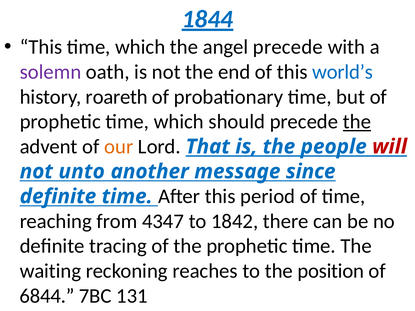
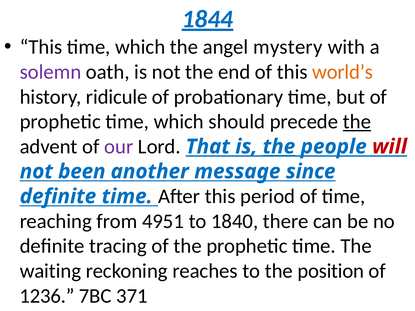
angel precede: precede -> mystery
world’s colour: blue -> orange
roareth: roareth -> ridicule
our colour: orange -> purple
the at (279, 147) underline: none -> present
unto: unto -> been
4347: 4347 -> 4951
1842: 1842 -> 1840
6844: 6844 -> 1236
131: 131 -> 371
